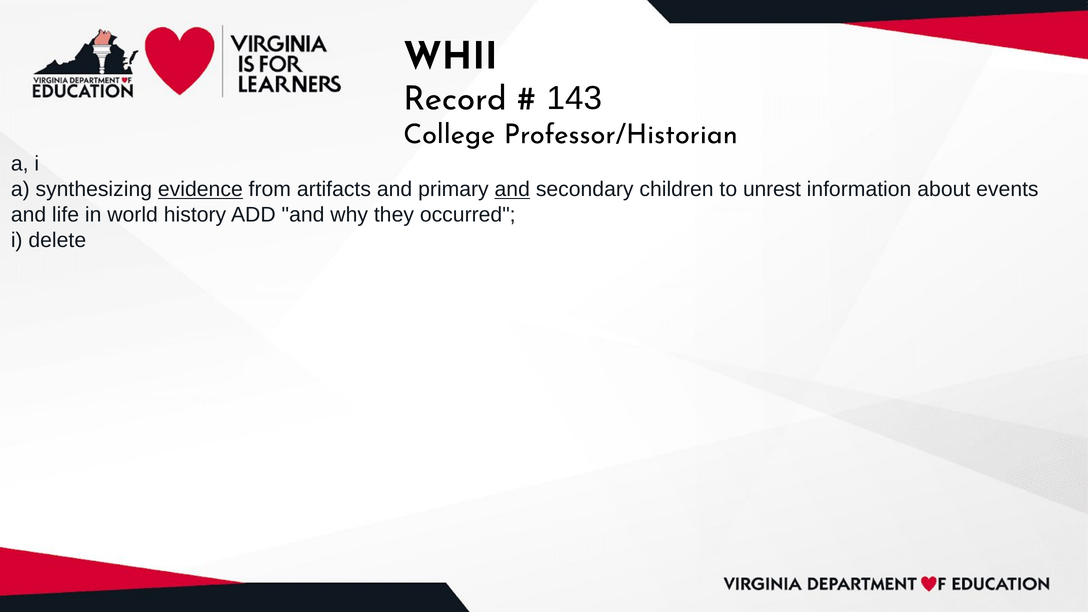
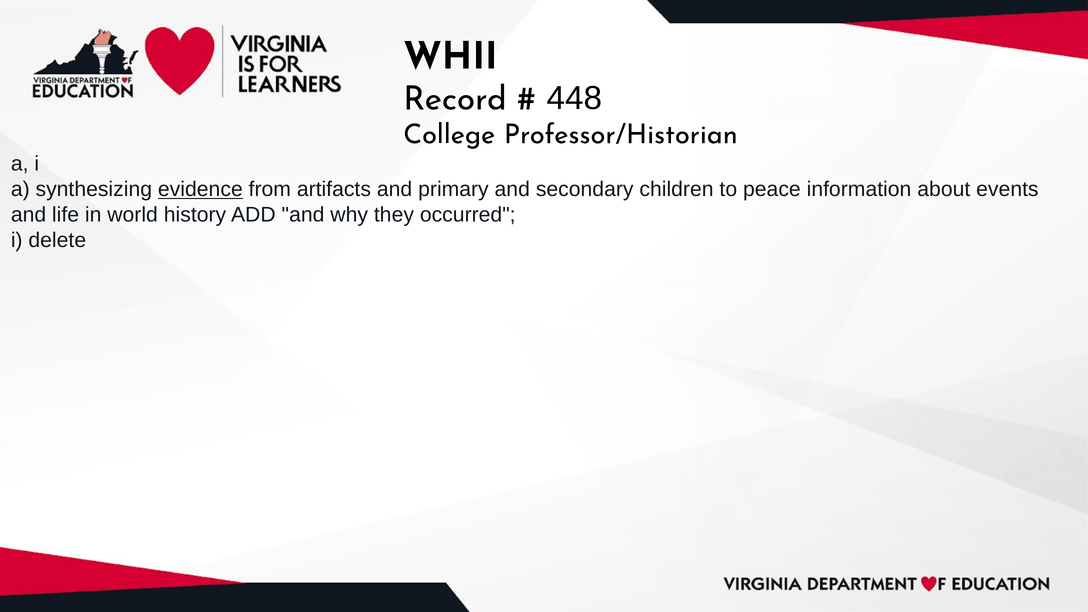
143: 143 -> 448
and at (512, 189) underline: present -> none
unrest: unrest -> peace
